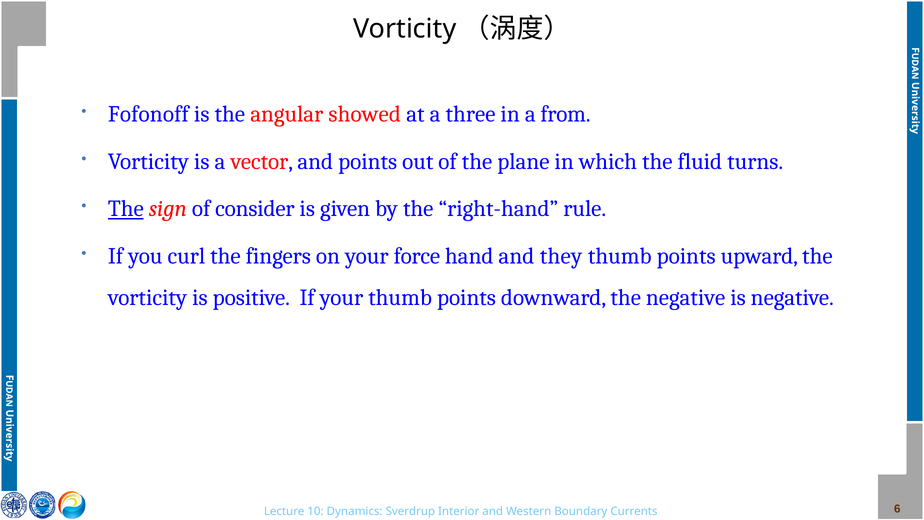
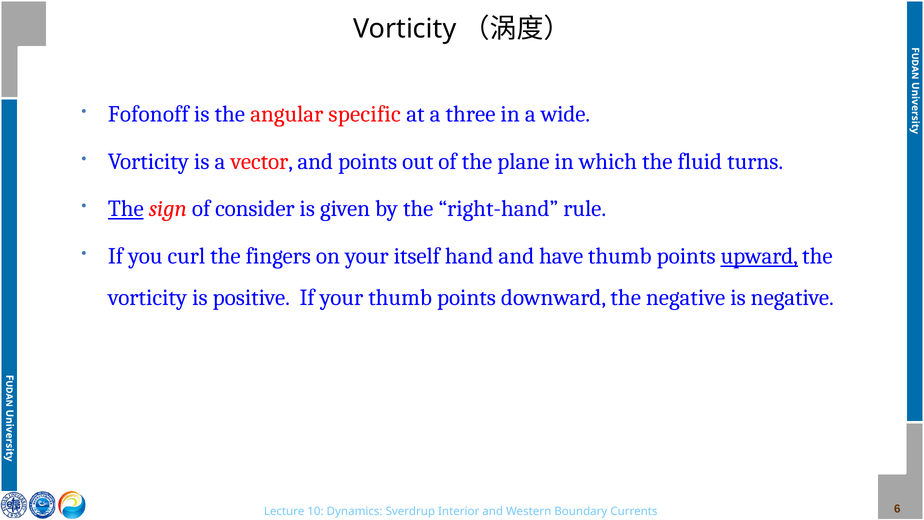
showed: showed -> specific
from: from -> wide
force: force -> itself
they: they -> have
upward underline: none -> present
